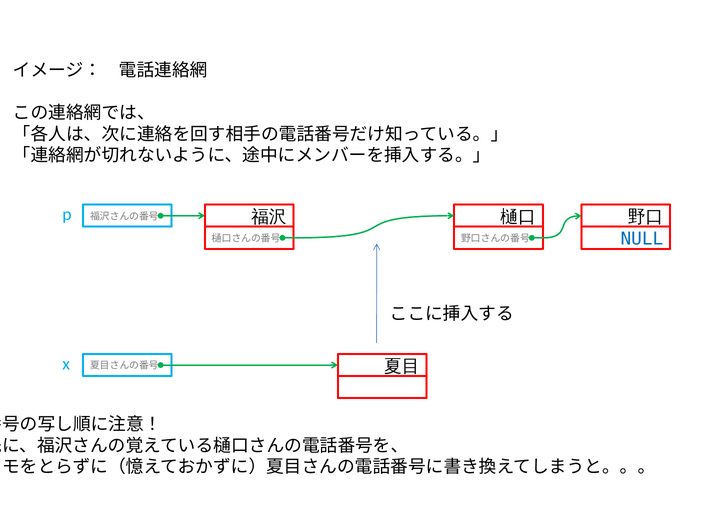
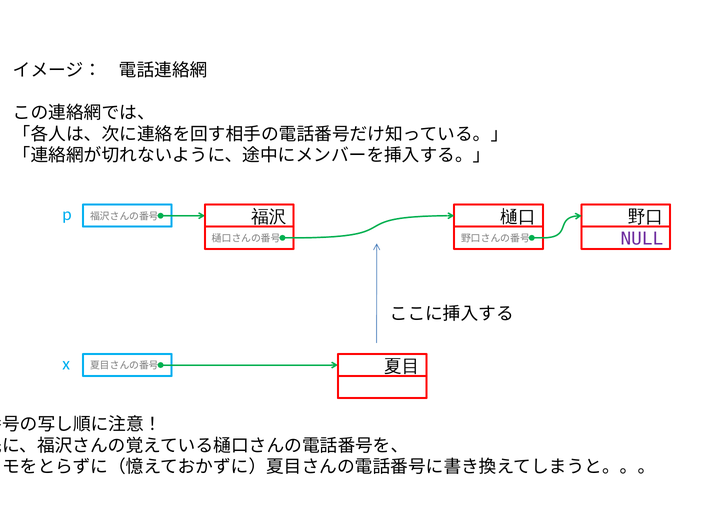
NULL colour: blue -> purple
